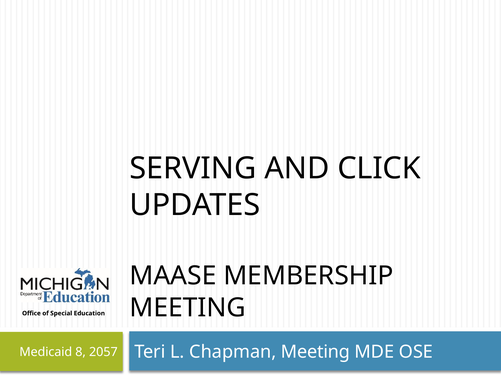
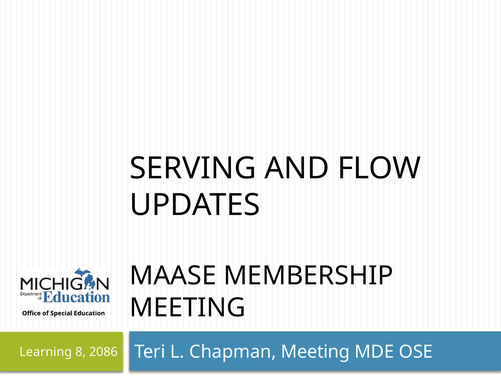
CLICK: CLICK -> FLOW
Medicaid: Medicaid -> Learning
2057: 2057 -> 2086
